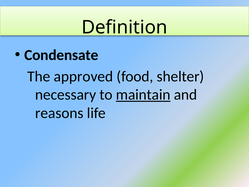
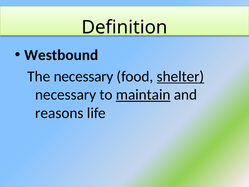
Condensate: Condensate -> Westbound
The approved: approved -> necessary
shelter underline: none -> present
